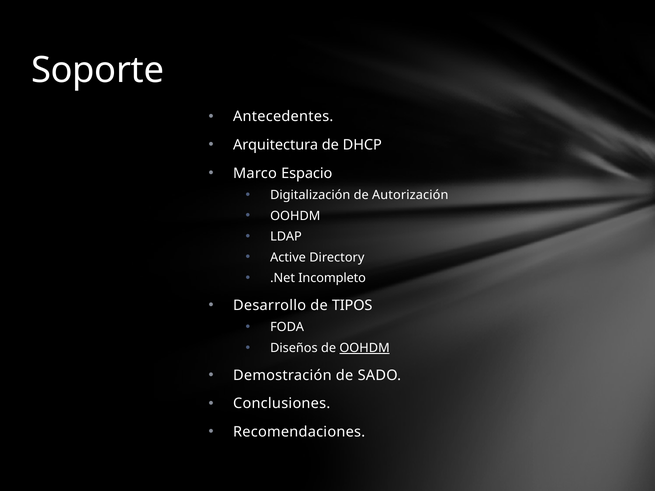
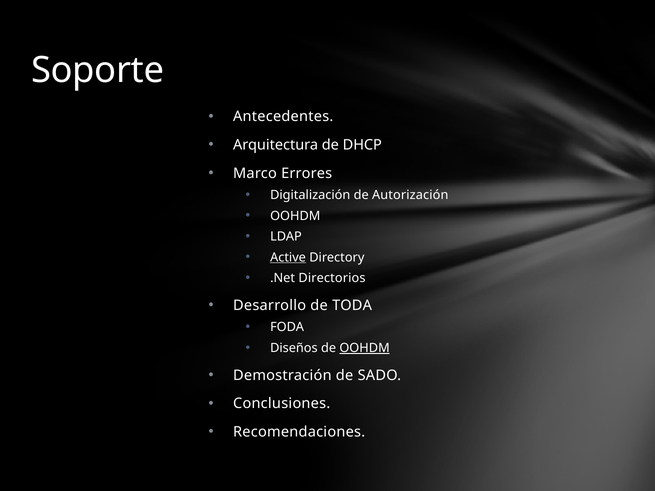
Espacio: Espacio -> Errores
Active underline: none -> present
Incompleto: Incompleto -> Directorios
TIPOS: TIPOS -> TODA
